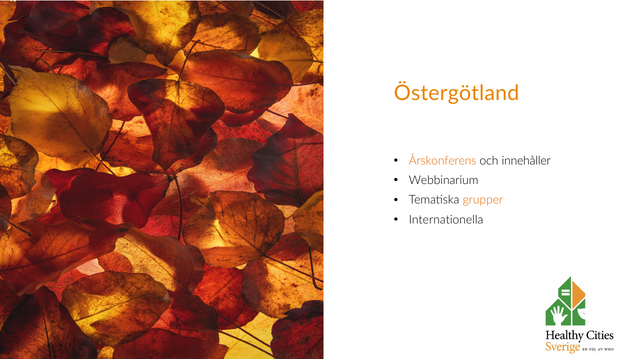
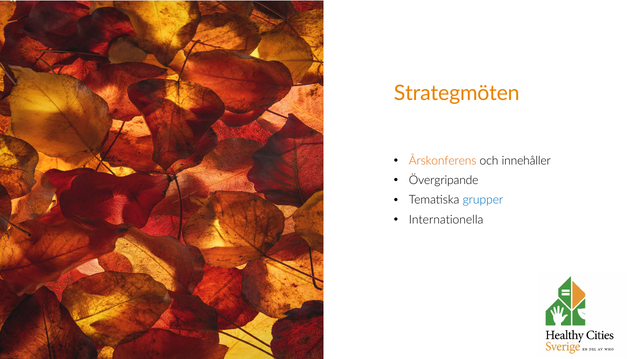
Östergötland: Östergötland -> Strategmöten
Webbinarium: Webbinarium -> Övergripande
grupper colour: orange -> blue
